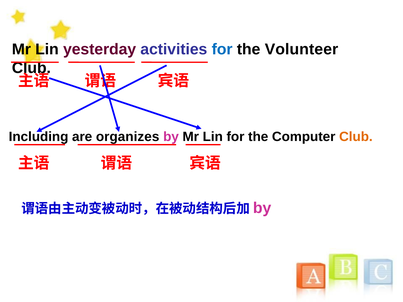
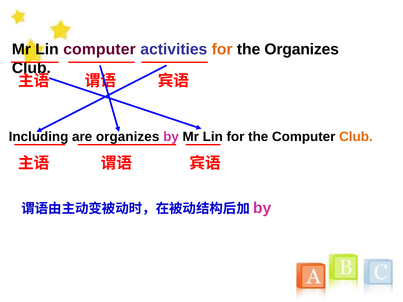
Lin yesterday: yesterday -> computer
for at (222, 49) colour: blue -> orange
the Volunteer: Volunteer -> Organizes
